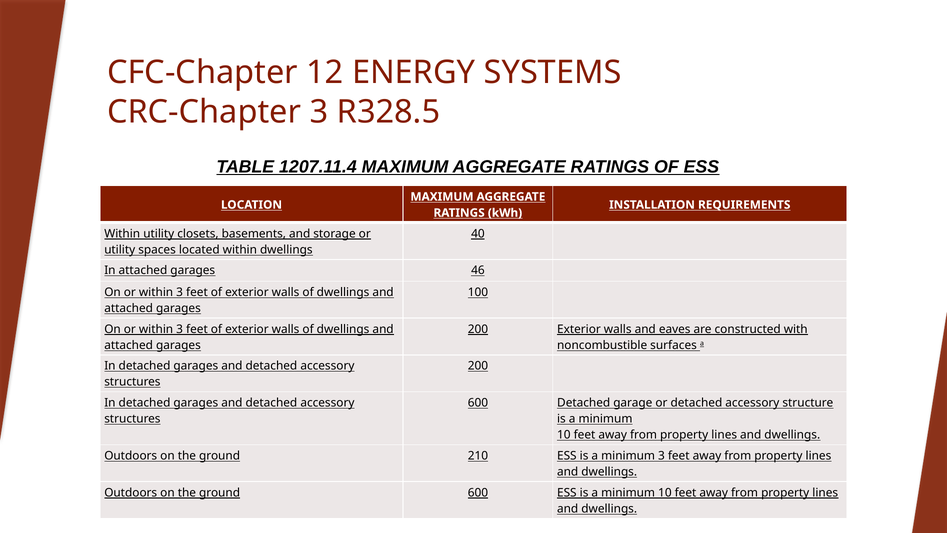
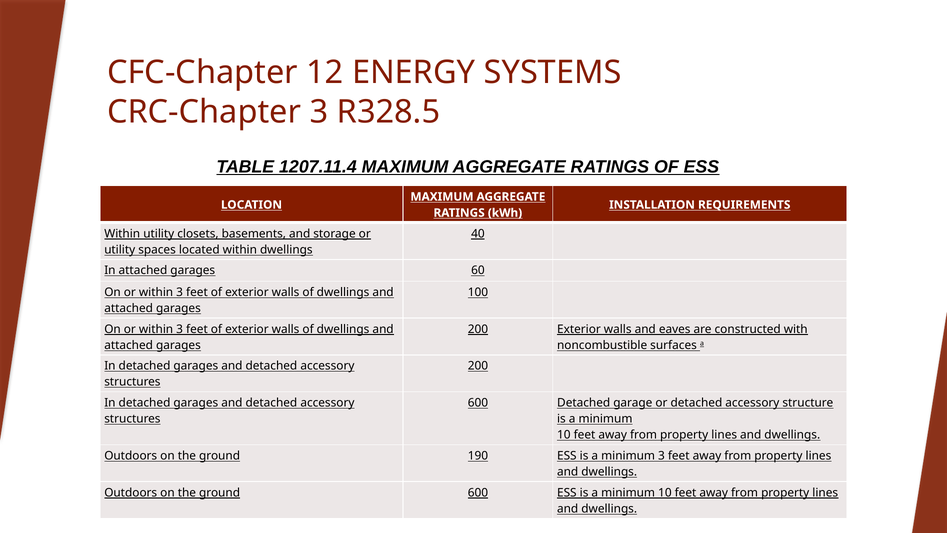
46: 46 -> 60
210: 210 -> 190
